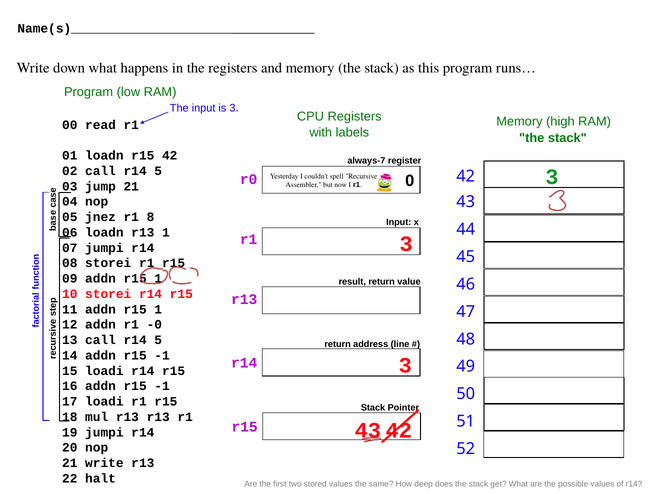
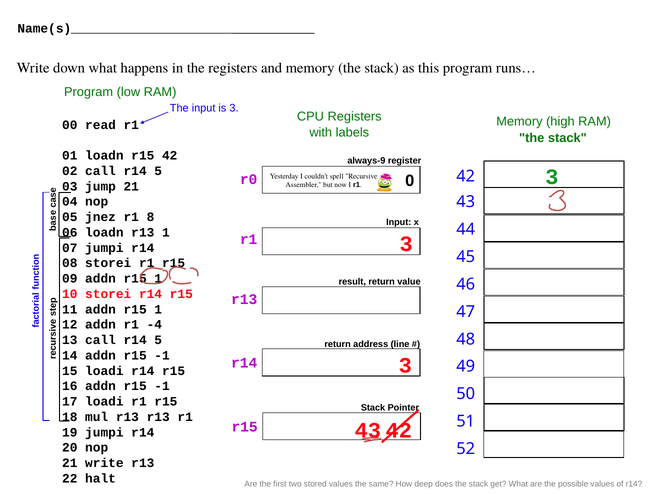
always-7: always-7 -> always-9
-0: -0 -> -4
